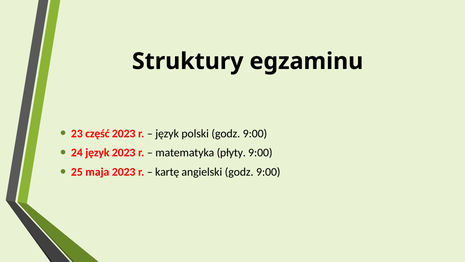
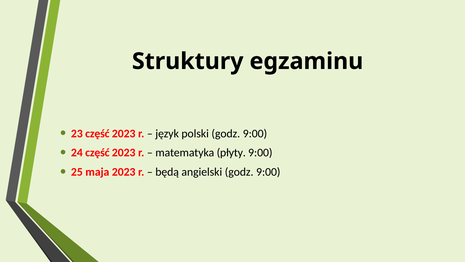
24 język: język -> część
kartę: kartę -> będą
